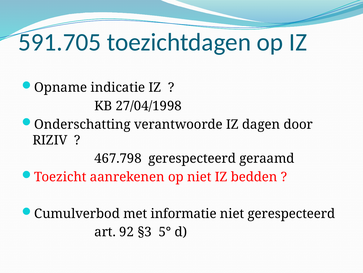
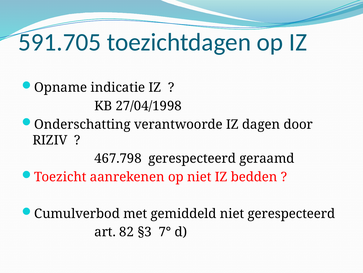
informatie: informatie -> gemiddeld
92: 92 -> 82
5°: 5° -> 7°
